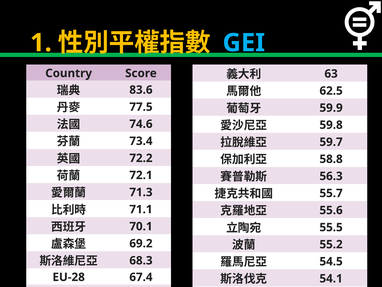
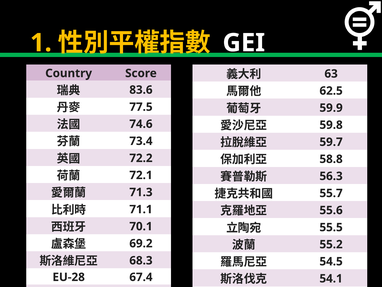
GEI colour: light blue -> white
